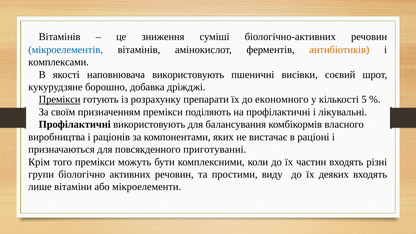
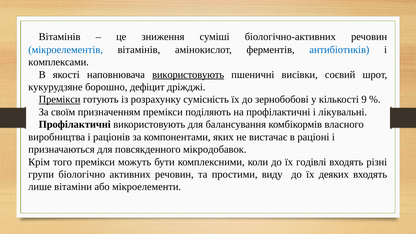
антибіотиків colour: orange -> blue
використовують at (188, 75) underline: none -> present
добавка: добавка -> дефіцит
препарати: препарати -> сумісність
економного: економного -> зернобобові
5: 5 -> 9
приготуванні: приготуванні -> мікродобавок
частин: частин -> годівлі
